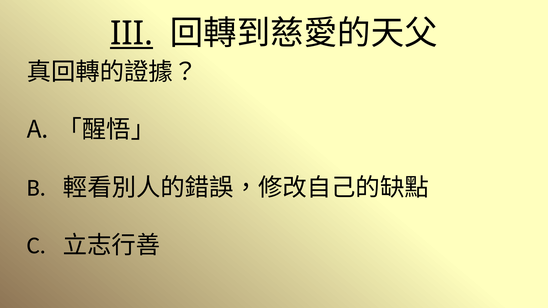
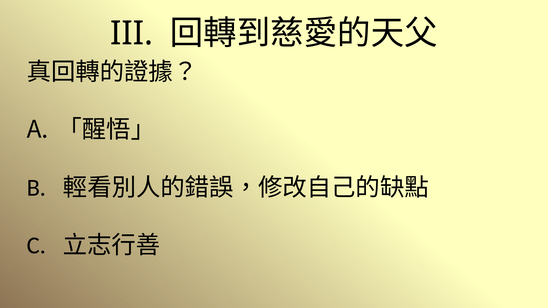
III underline: present -> none
